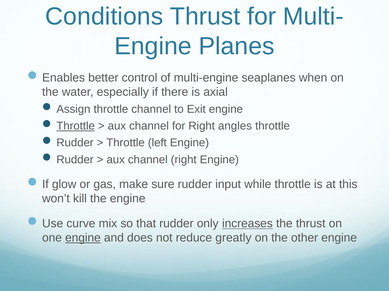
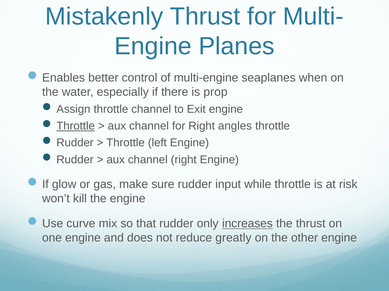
Conditions: Conditions -> Mistakenly
axial: axial -> prop
this: this -> risk
engine at (83, 238) underline: present -> none
